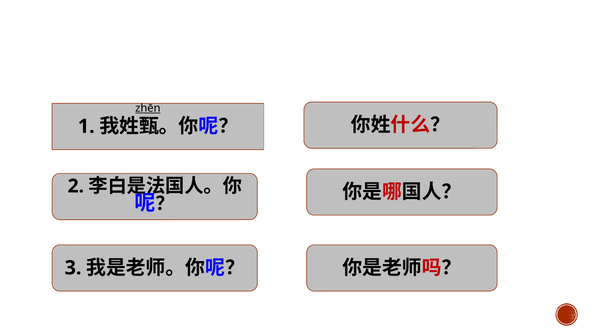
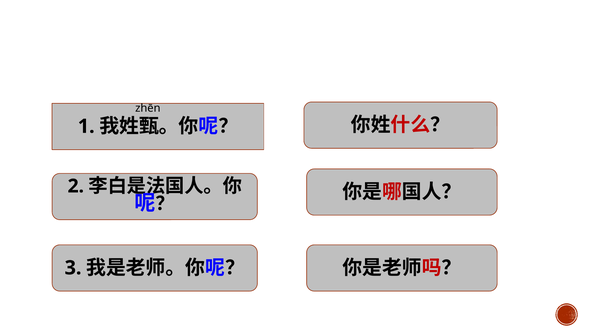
zhēn underline: present -> none
